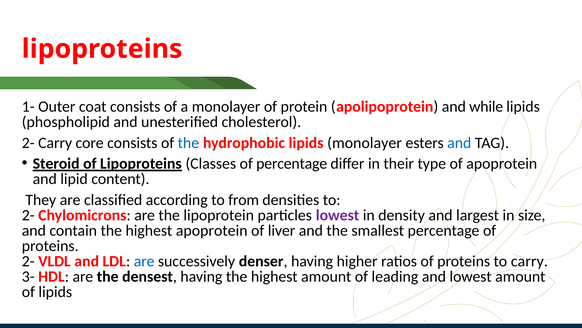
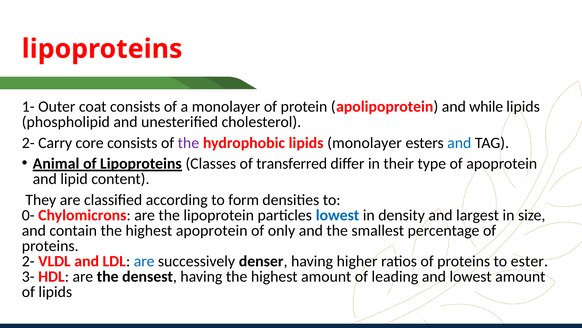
the at (188, 143) colour: blue -> purple
Steroid: Steroid -> Animal
of percentage: percentage -> transferred
from: from -> form
2- at (28, 215): 2- -> 0-
lowest at (338, 215) colour: purple -> blue
liver: liver -> only
to carry: carry -> ester
